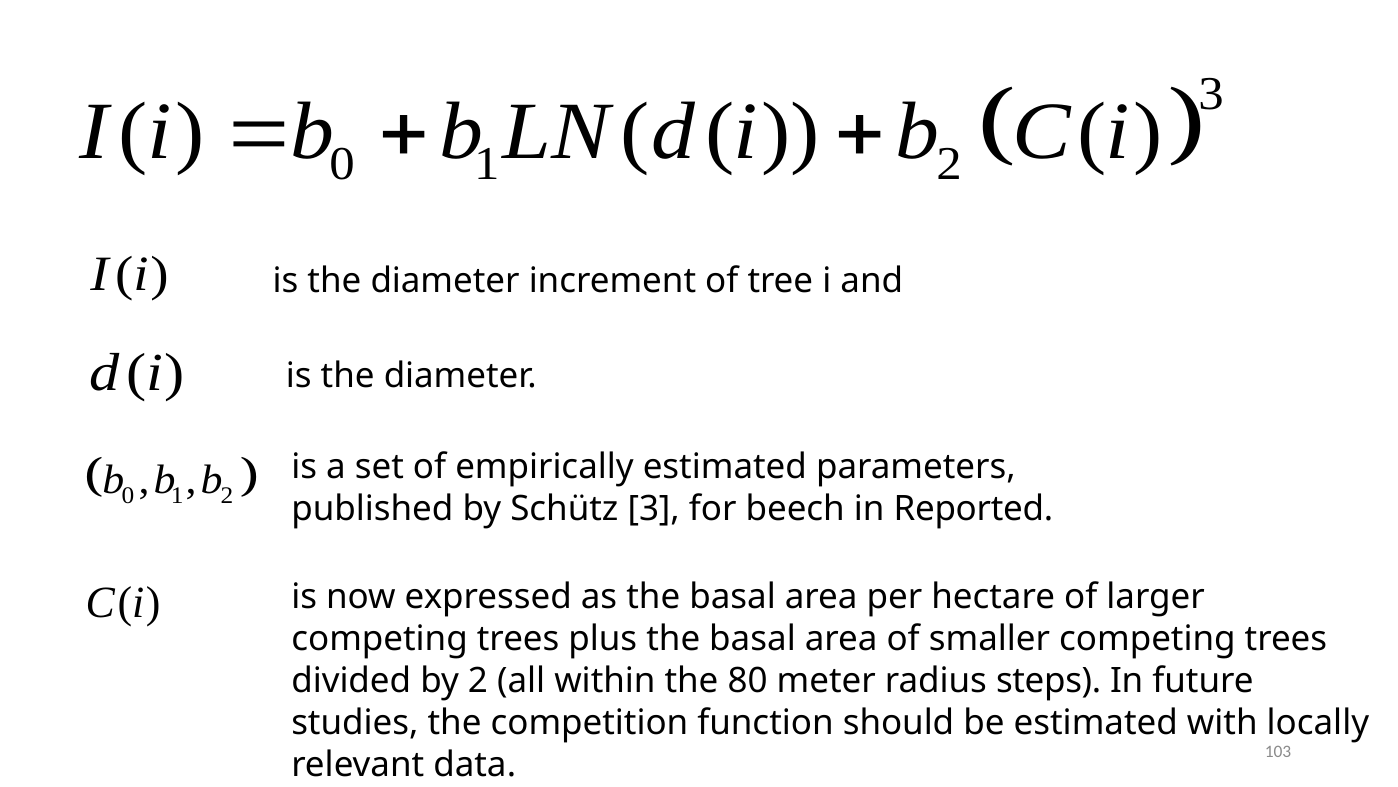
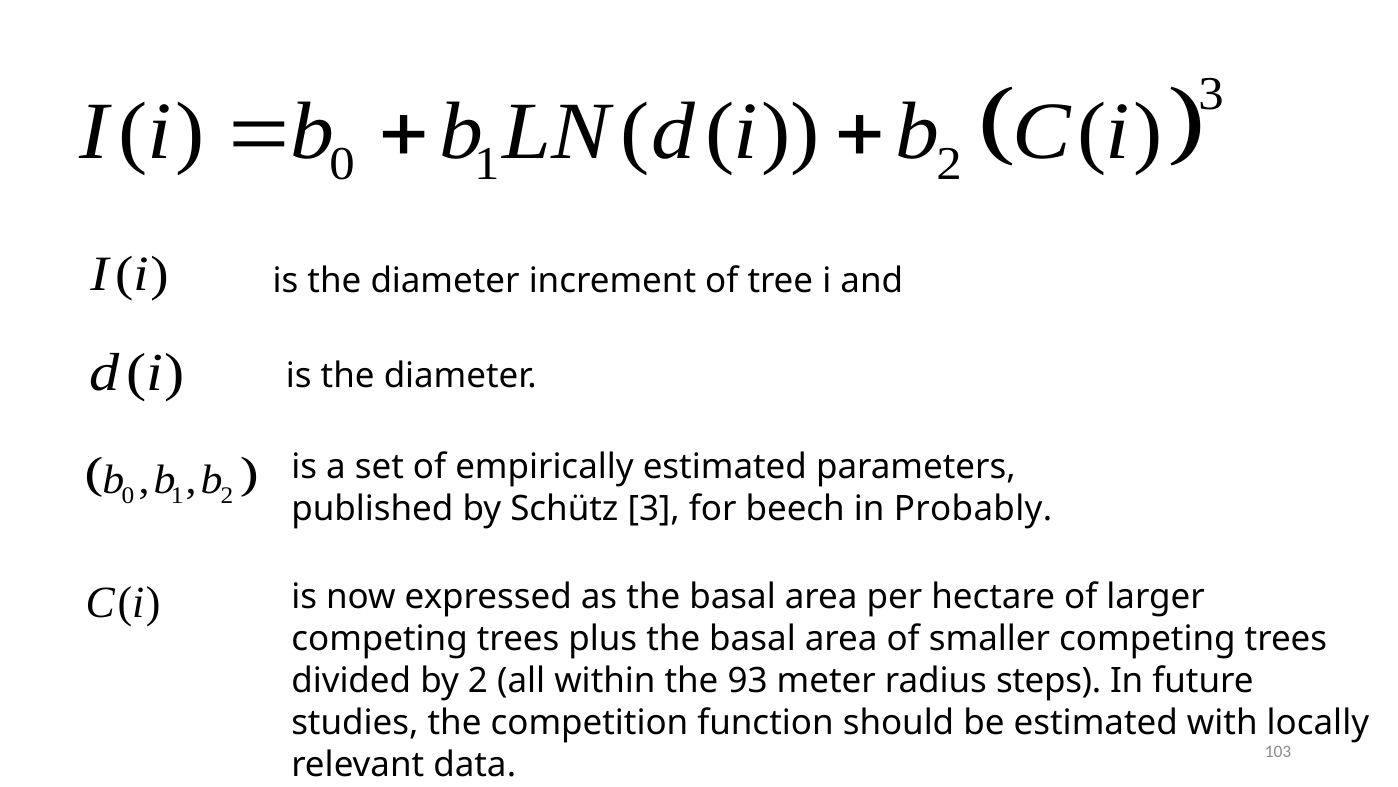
Reported: Reported -> Probably
80: 80 -> 93
